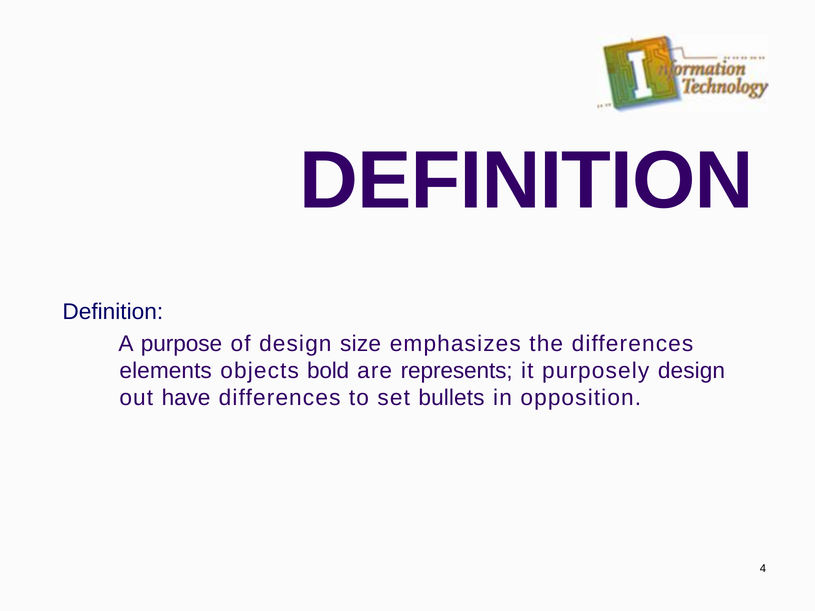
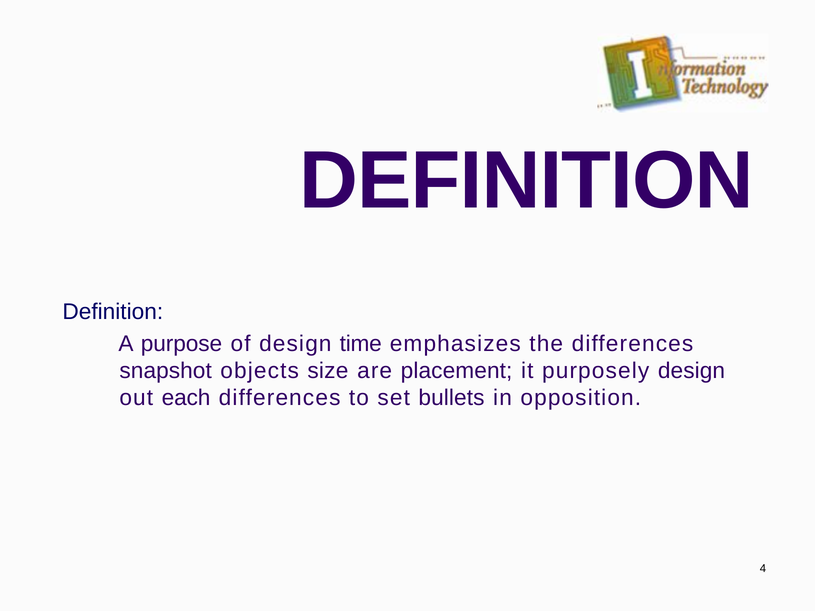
size: size -> time
elements: elements -> snapshot
bold: bold -> size
represents: represents -> placement
have: have -> each
